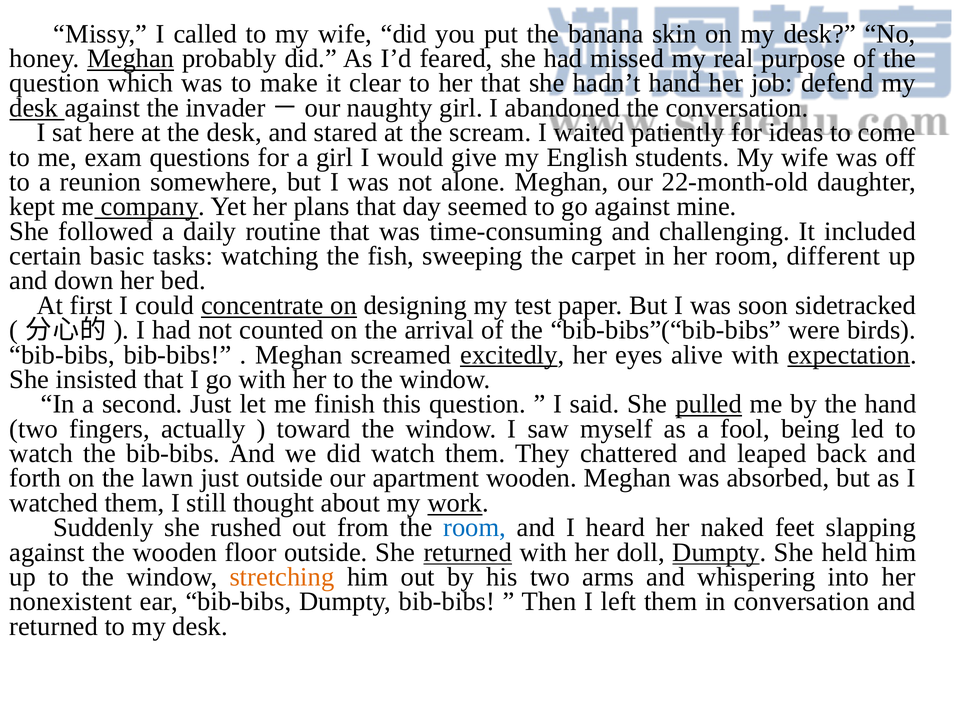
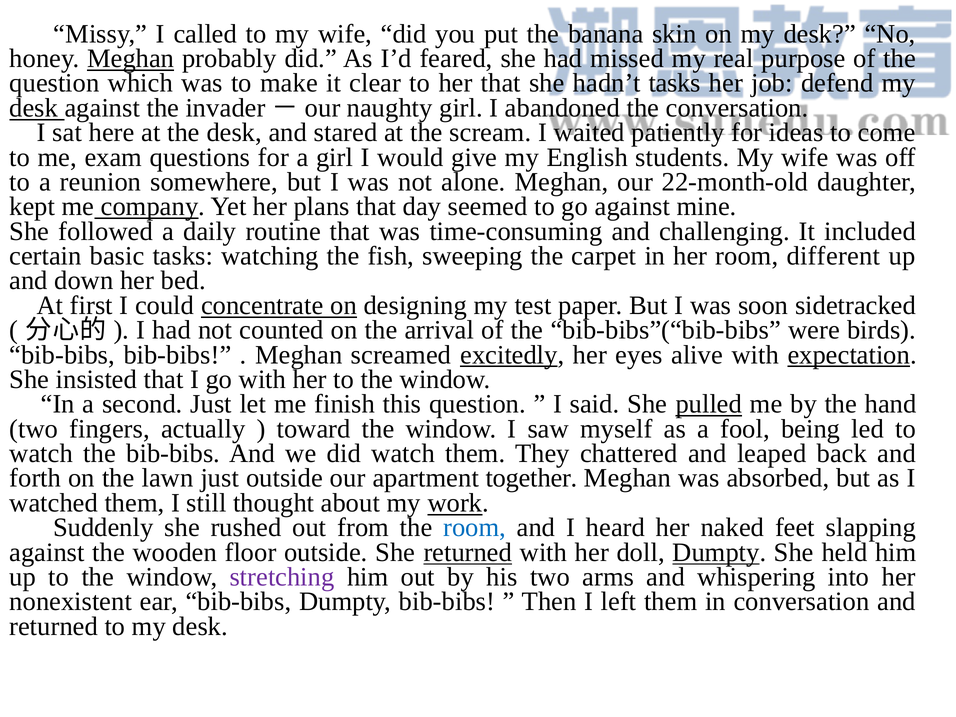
hadn’t hand: hand -> tasks
apartment wooden: wooden -> together
stretching colour: orange -> purple
